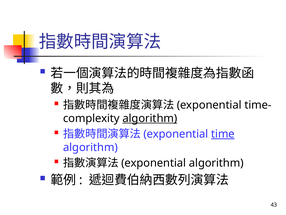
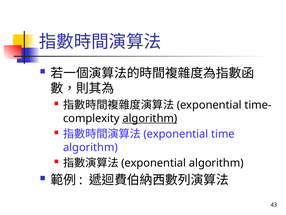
time underline: present -> none
